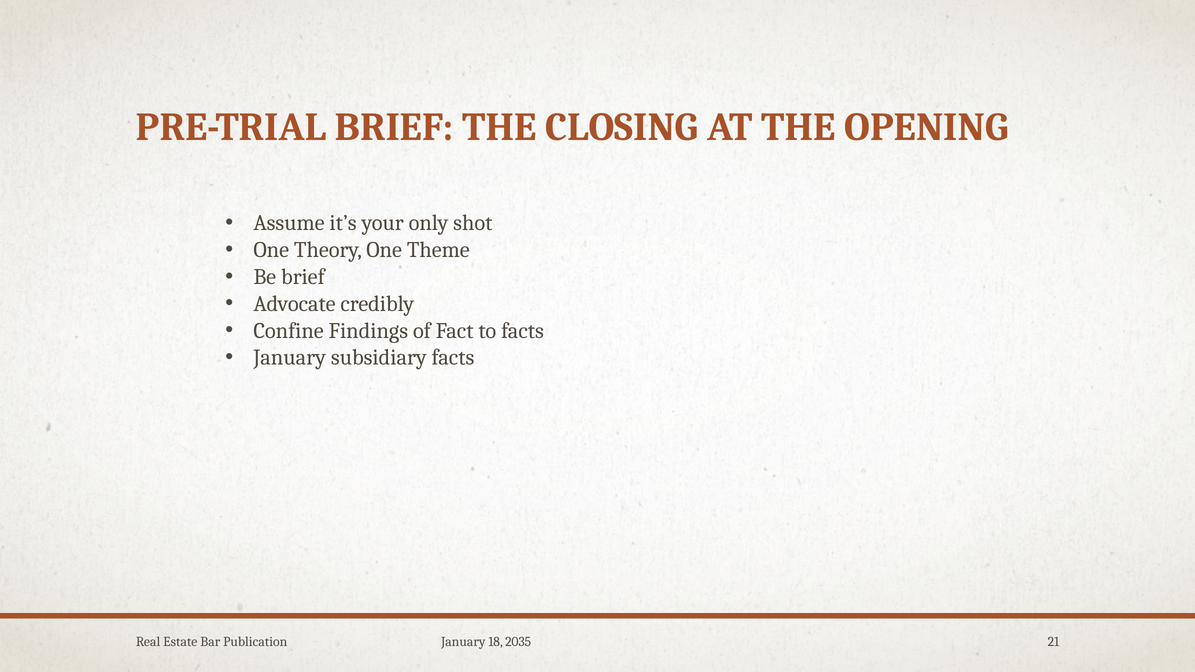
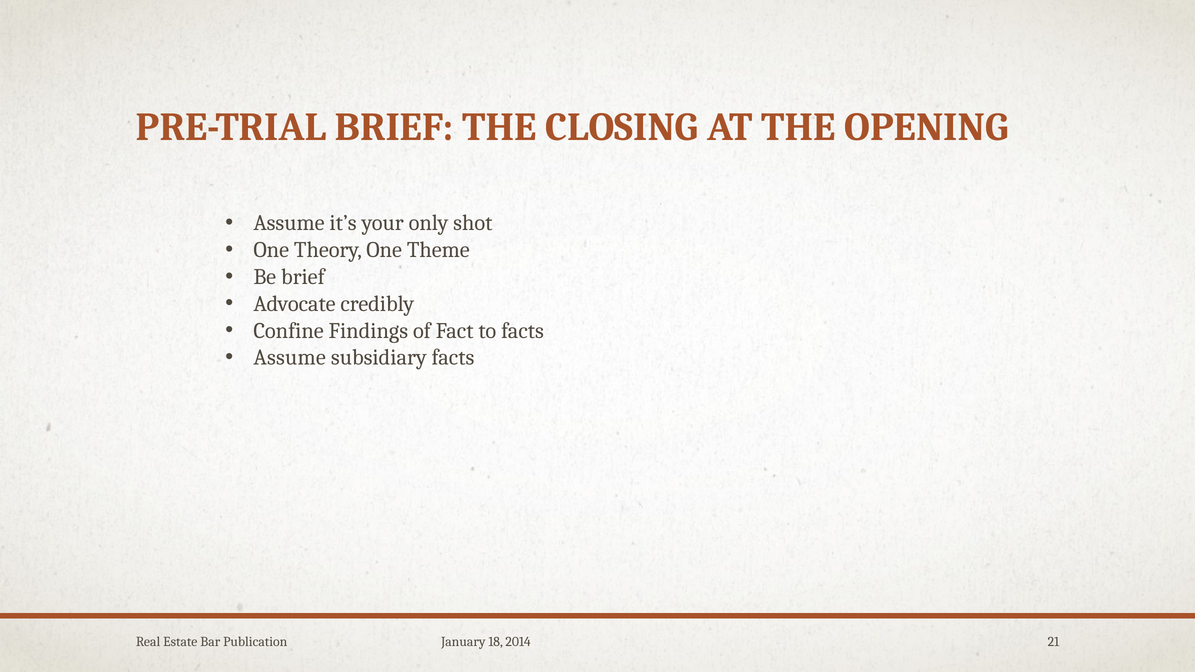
January at (290, 358): January -> Assume
2035: 2035 -> 2014
